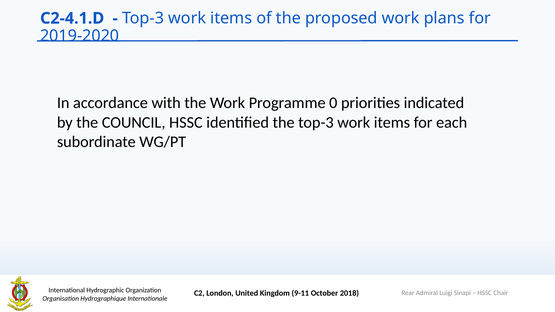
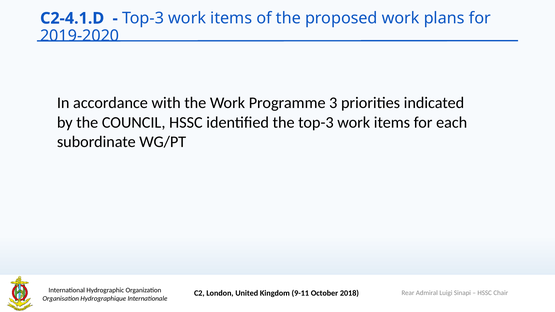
0: 0 -> 3
